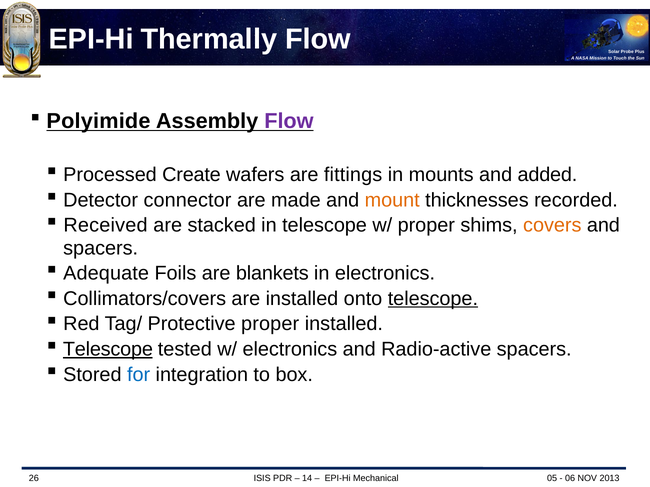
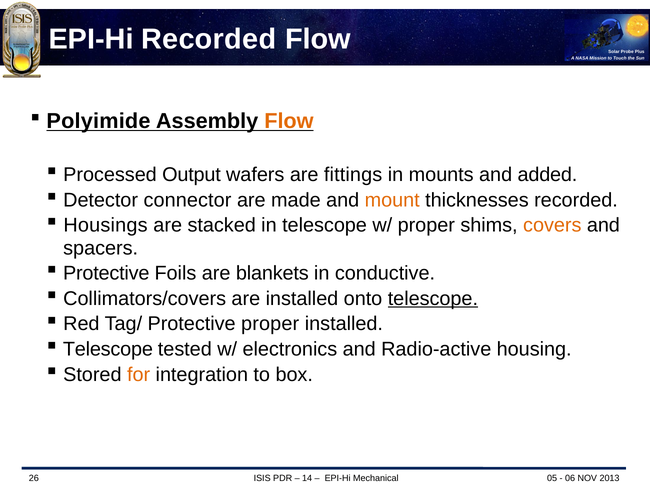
EPI-Hi Thermally: Thermally -> Recorded
Flow at (289, 121) colour: purple -> orange
Create: Create -> Output
Received: Received -> Housings
Adequate at (106, 274): Adequate -> Protective
in electronics: electronics -> conductive
Telescope at (108, 350) underline: present -> none
Radio-active spacers: spacers -> housing
for colour: blue -> orange
